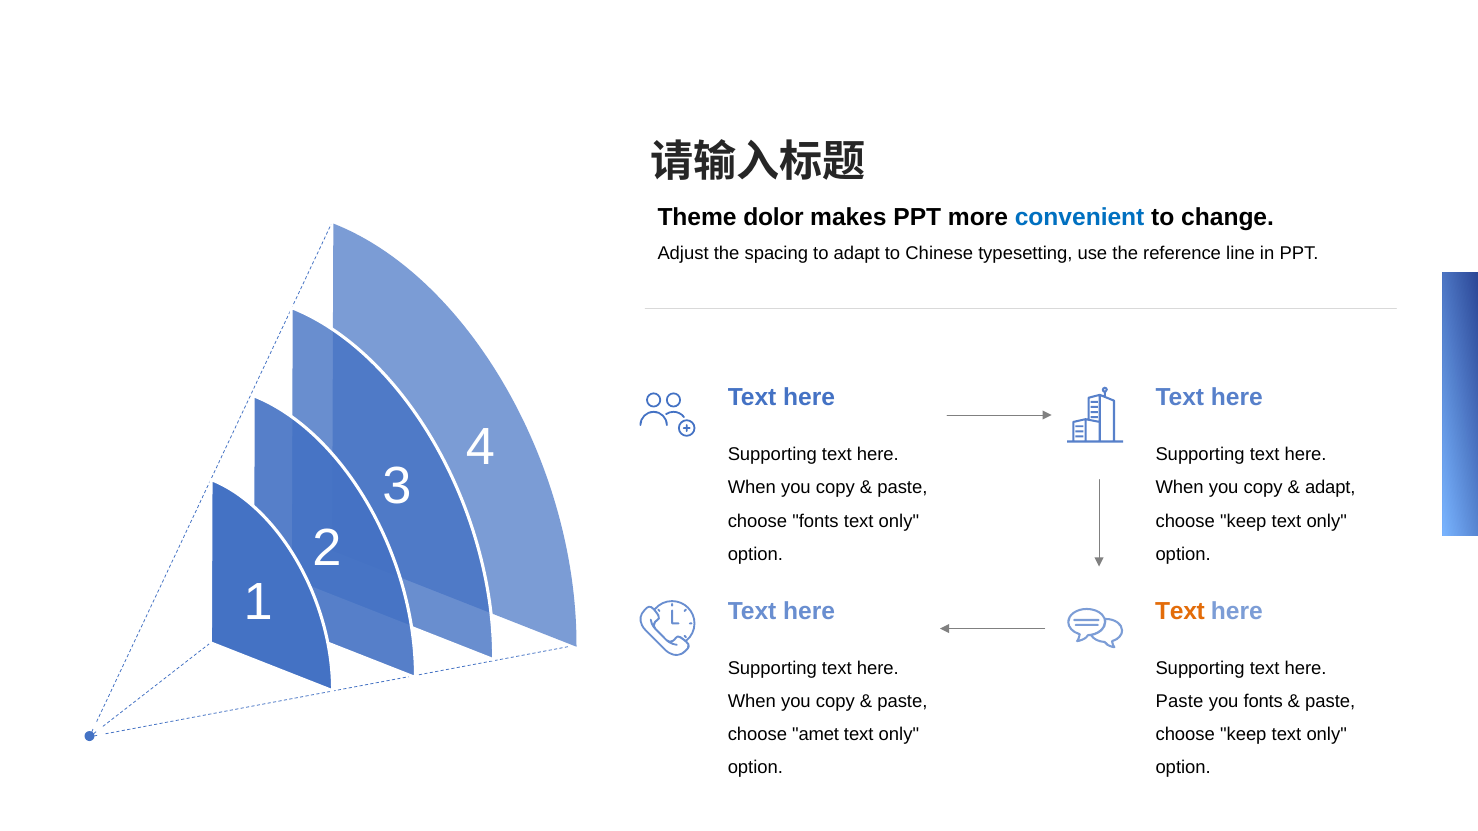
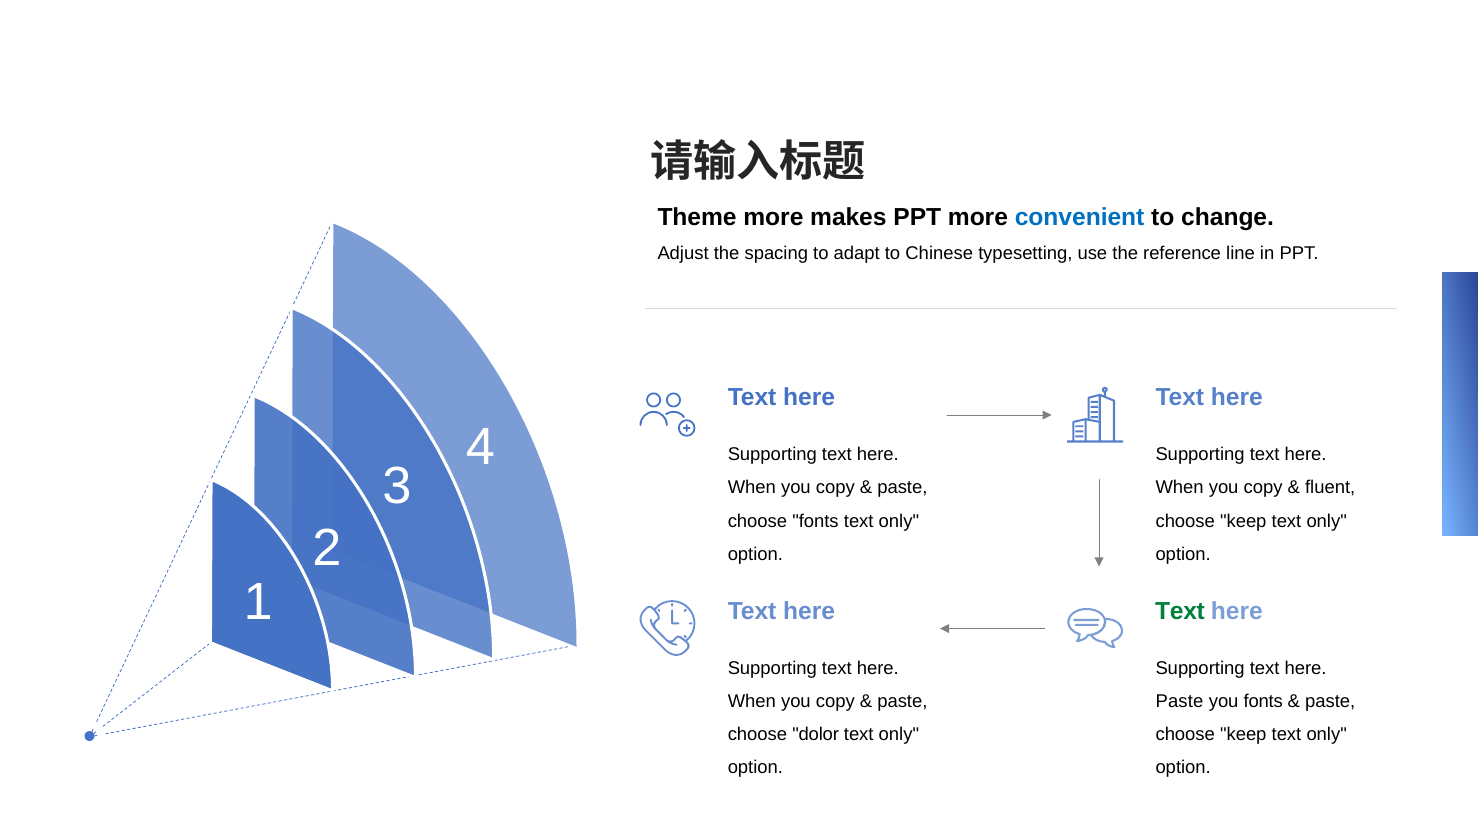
Theme dolor: dolor -> more
adapt at (1330, 488): adapt -> fluent
Text at (1180, 611) colour: orange -> green
amet: amet -> dolor
